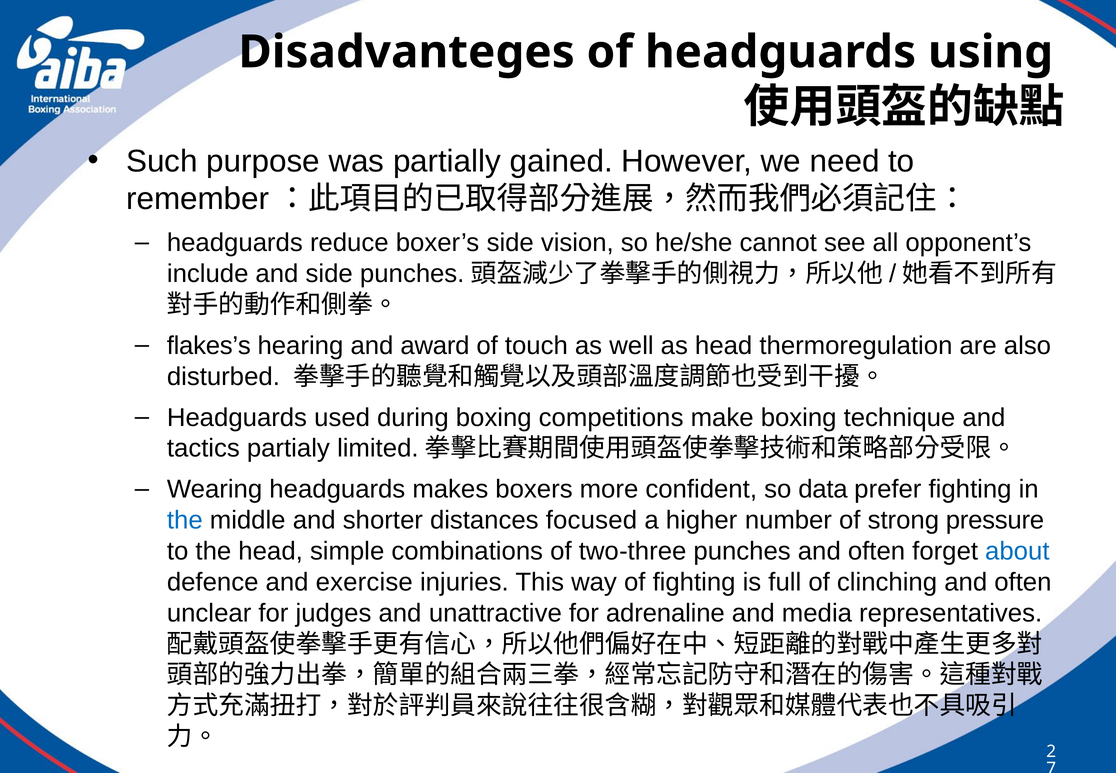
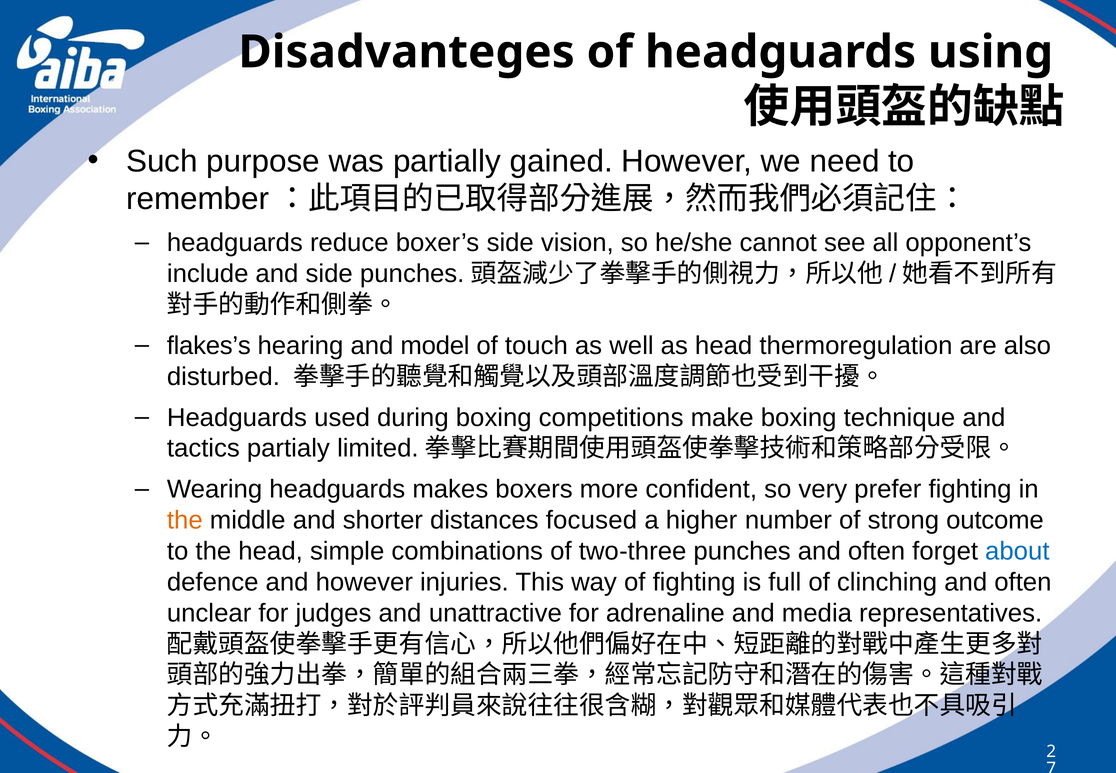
award: award -> model
data: data -> very
the at (185, 520) colour: blue -> orange
pressure: pressure -> outcome
and exercise: exercise -> however
